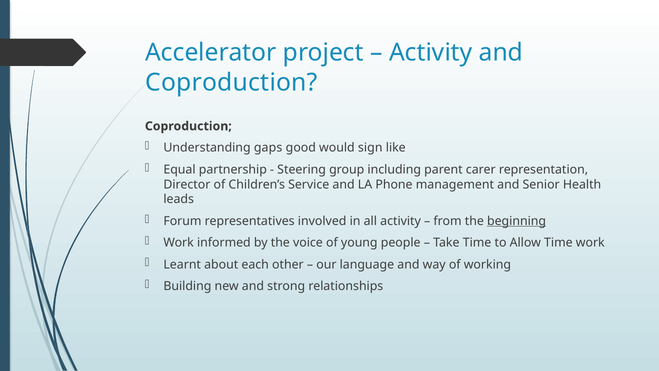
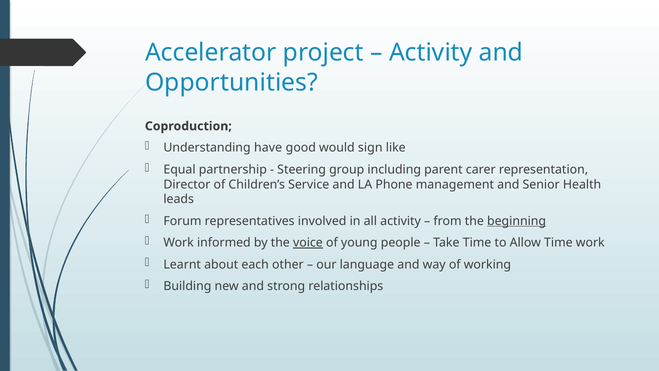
Coproduction at (231, 82): Coproduction -> Opportunities
gaps: gaps -> have
voice underline: none -> present
